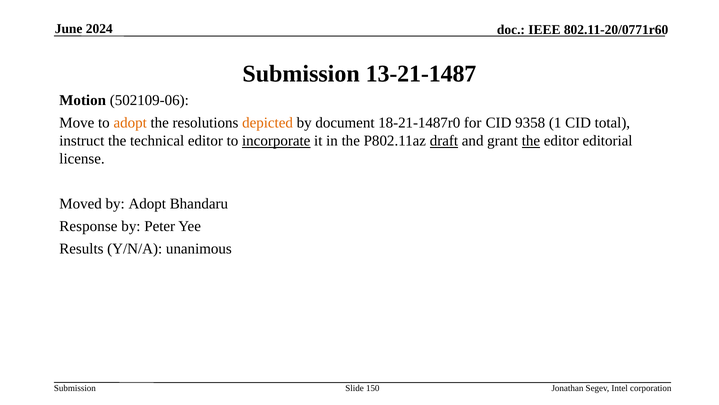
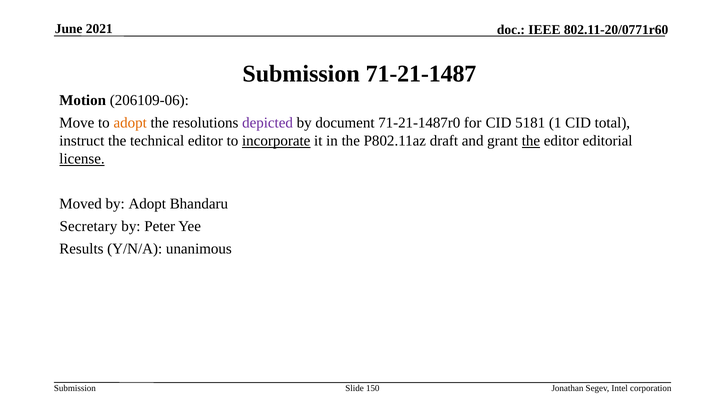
2024: 2024 -> 2021
13-21-1487: 13-21-1487 -> 71-21-1487
502109-06: 502109-06 -> 206109-06
depicted colour: orange -> purple
18-21-1487r0: 18-21-1487r0 -> 71-21-1487r0
9358: 9358 -> 5181
draft underline: present -> none
license underline: none -> present
Response: Response -> Secretary
